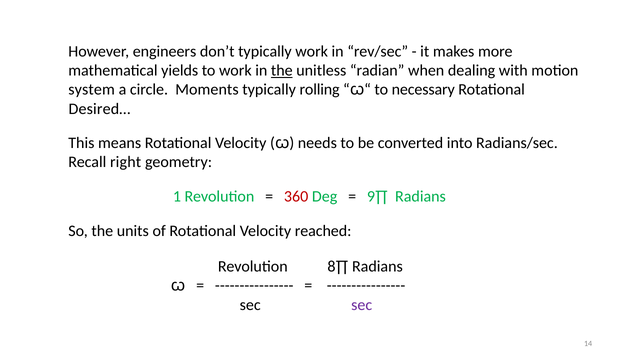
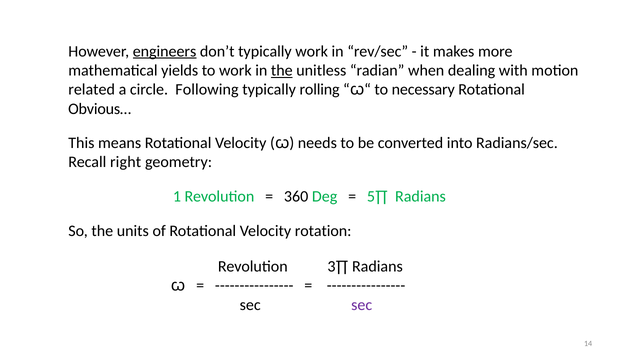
engineers underline: none -> present
system: system -> related
Moments: Moments -> Following
Desired…: Desired… -> Obvious…
360 colour: red -> black
9∏: 9∏ -> 5∏
reached: reached -> rotation
8∏: 8∏ -> 3∏
